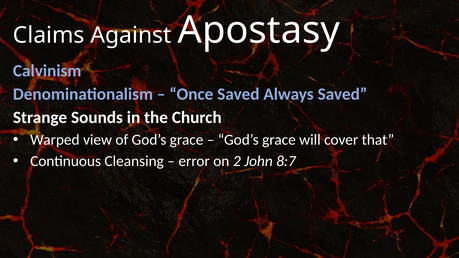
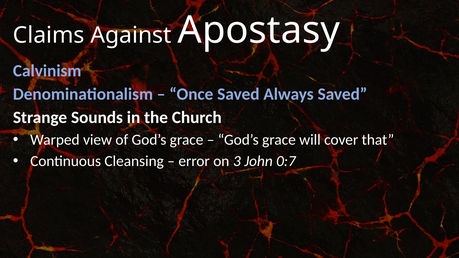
2: 2 -> 3
8:7: 8:7 -> 0:7
